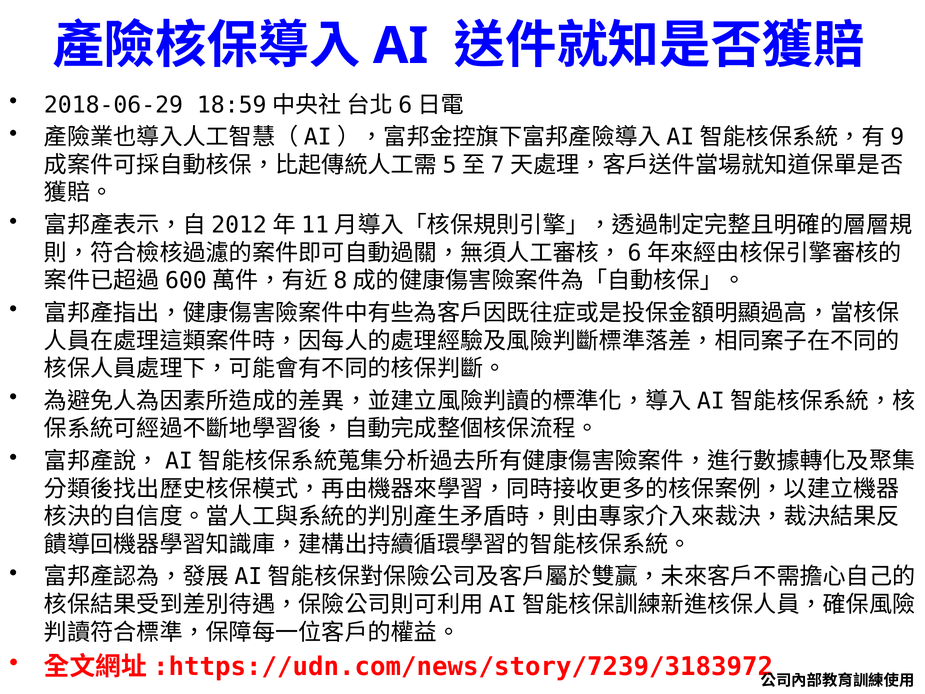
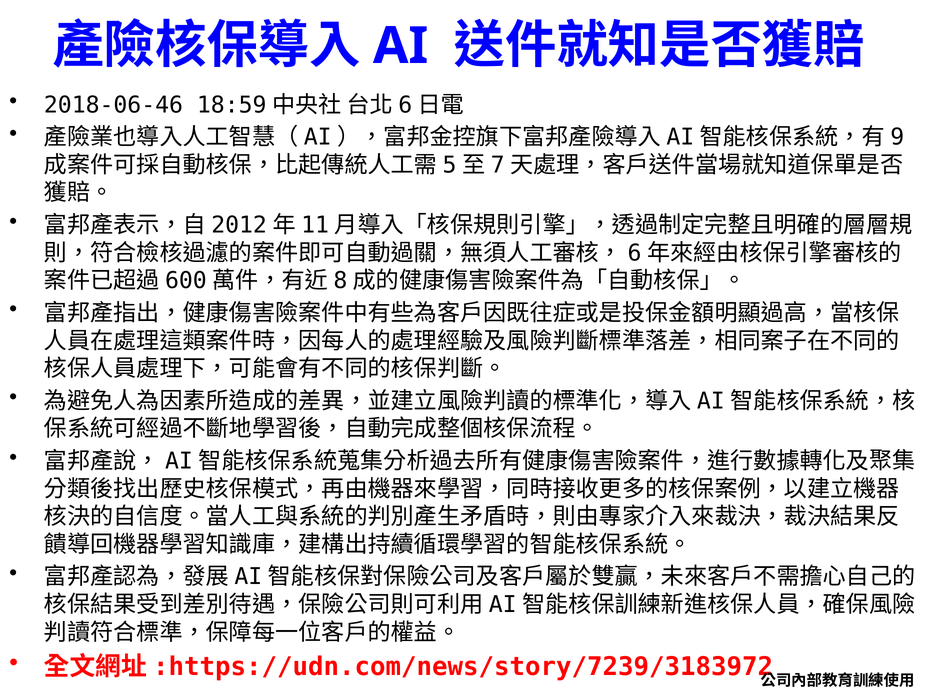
2018-06-29: 2018-06-29 -> 2018-06-46
